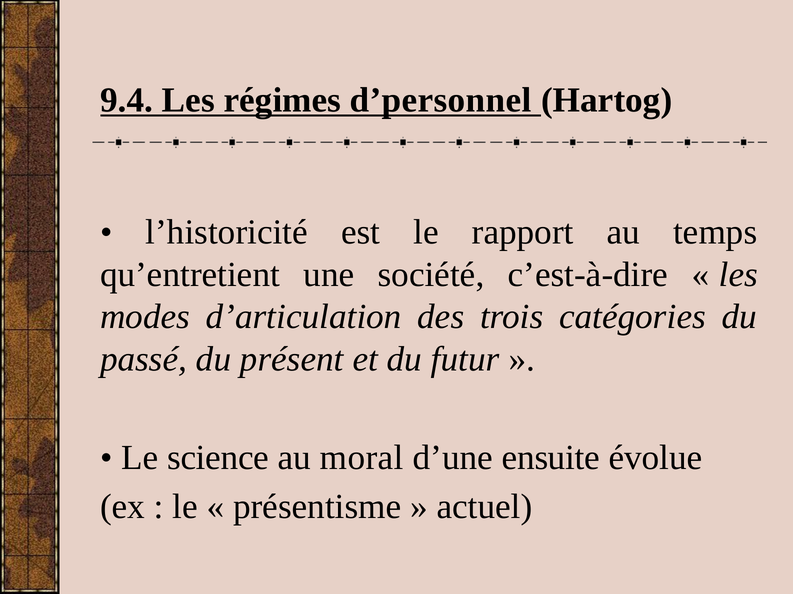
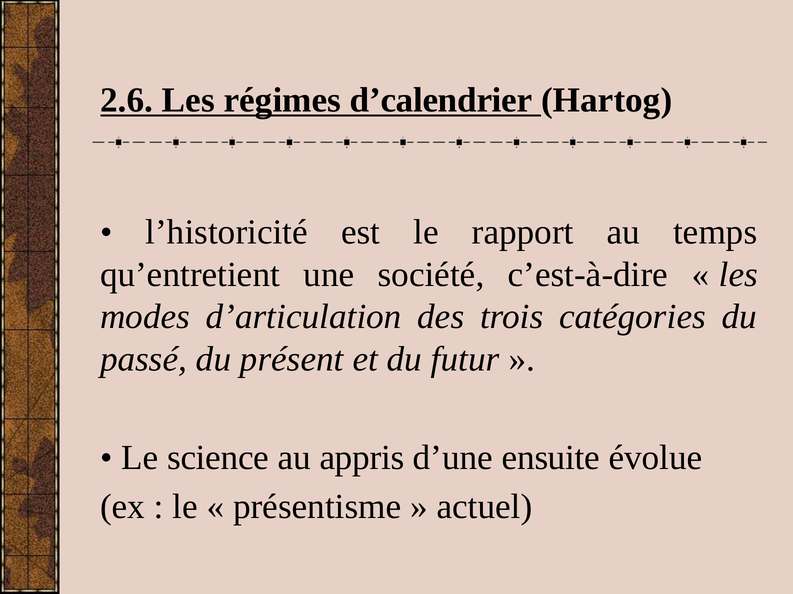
9.4: 9.4 -> 2.6
d’personnel: d’personnel -> d’calendrier
moral: moral -> appris
